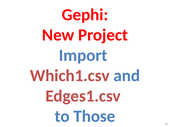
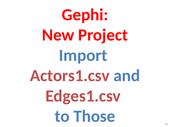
Which1.csv: Which1.csv -> Actors1.csv
